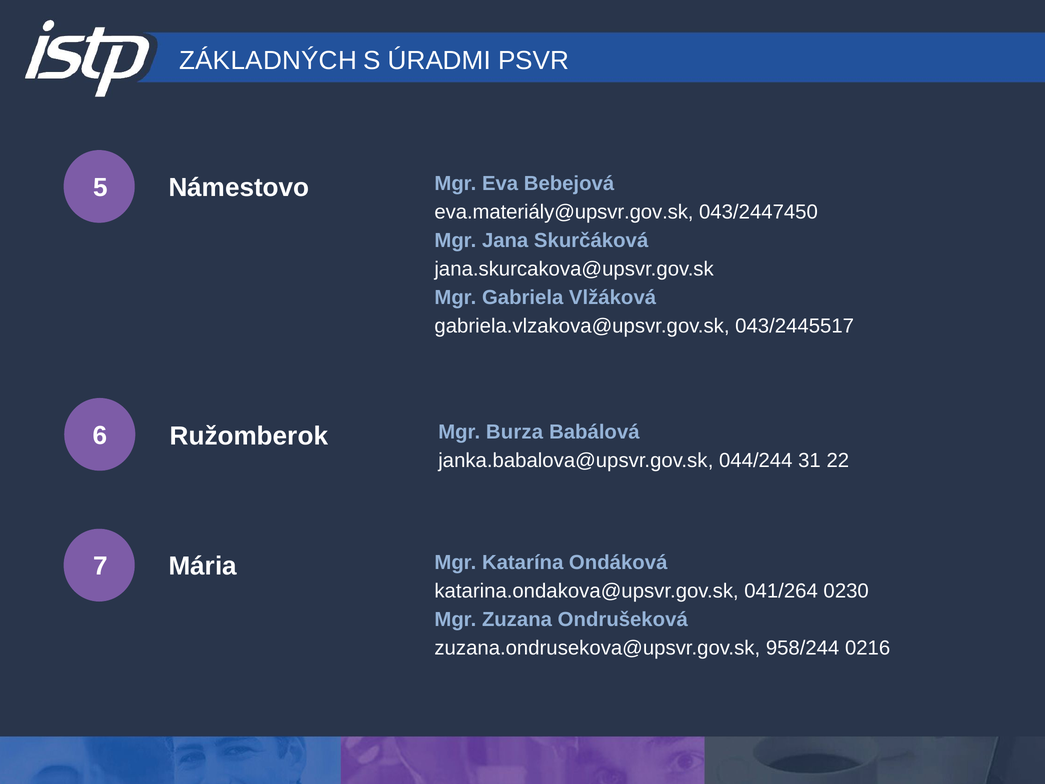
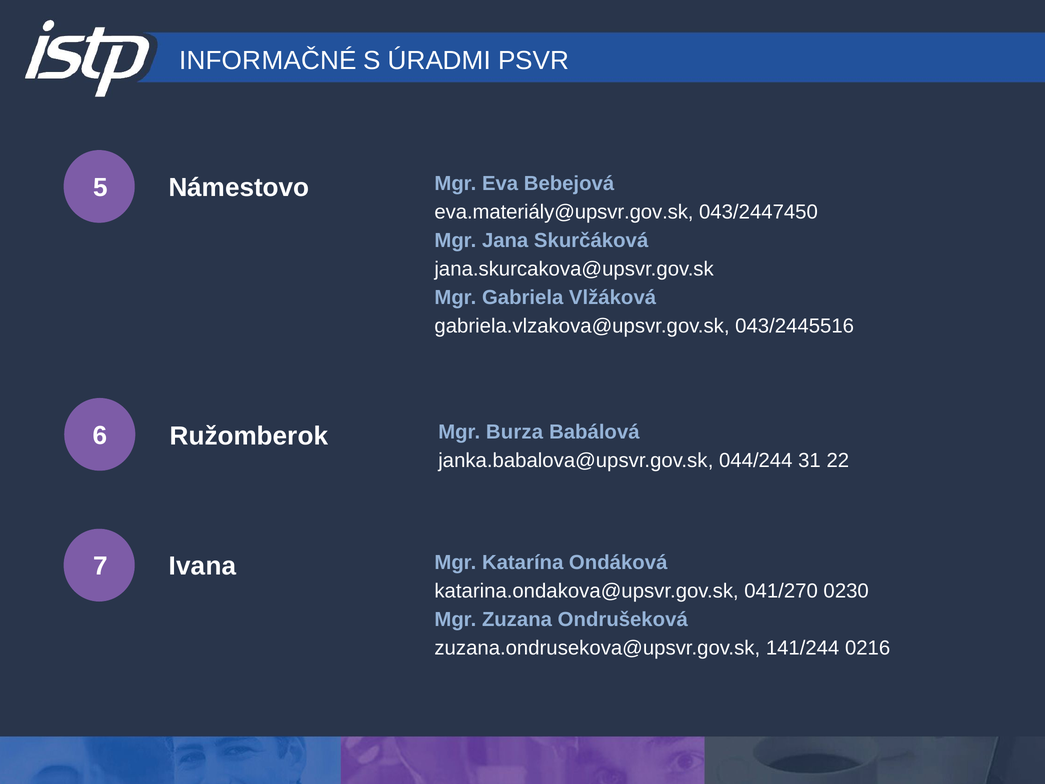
ZÁKLADNÝCH: ZÁKLADNÝCH -> INFORMAČNÉ
043/2445517: 043/2445517 -> 043/2445516
Mária: Mária -> Ivana
041/264: 041/264 -> 041/270
958/244: 958/244 -> 141/244
